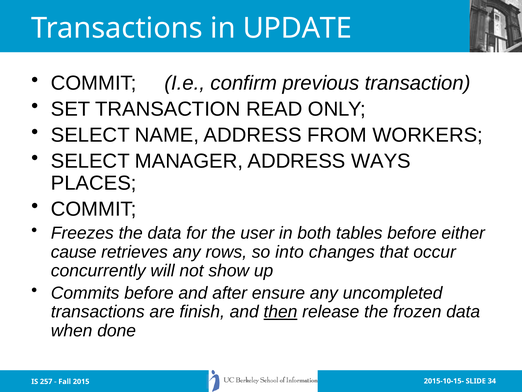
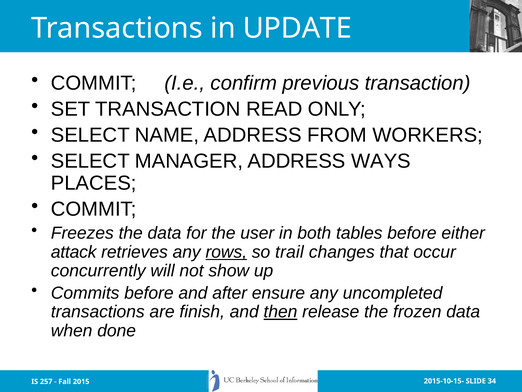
cause: cause -> attack
rows underline: none -> present
into: into -> trail
